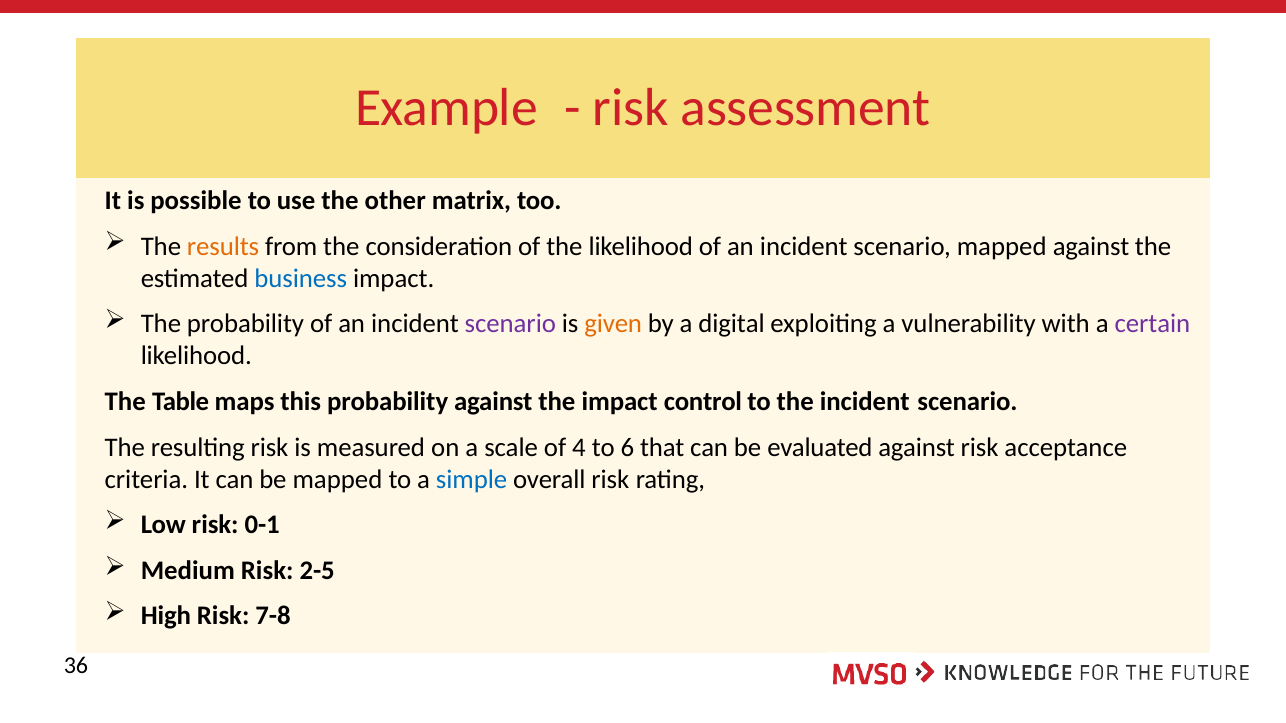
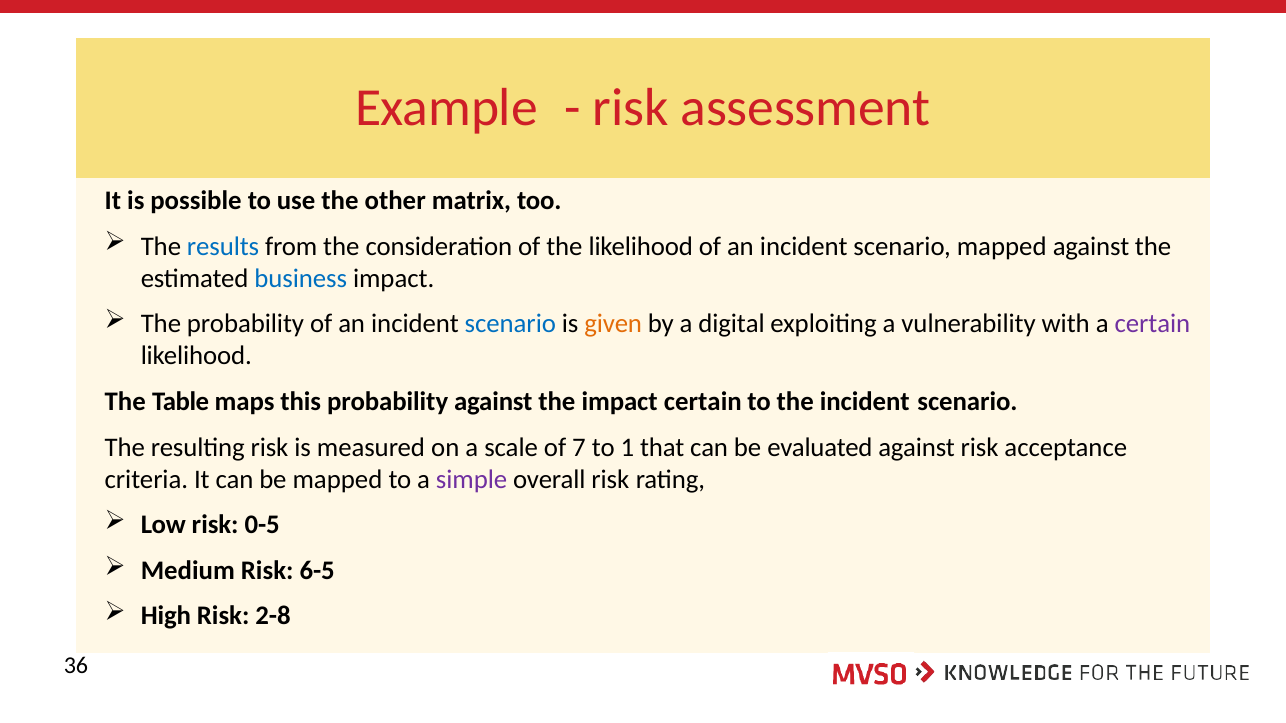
results colour: orange -> blue
scenario at (510, 324) colour: purple -> blue
impact control: control -> certain
4: 4 -> 7
6: 6 -> 1
simple colour: blue -> purple
0-1: 0-1 -> 0-5
2-5: 2-5 -> 6-5
7-8: 7-8 -> 2-8
